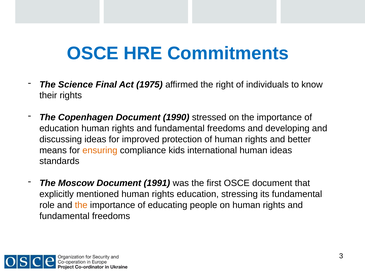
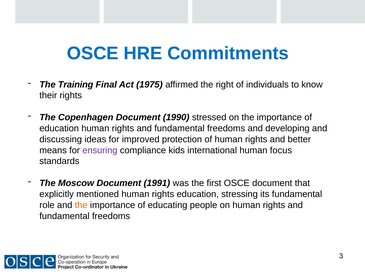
Science: Science -> Training
ensuring colour: orange -> purple
human ideas: ideas -> focus
